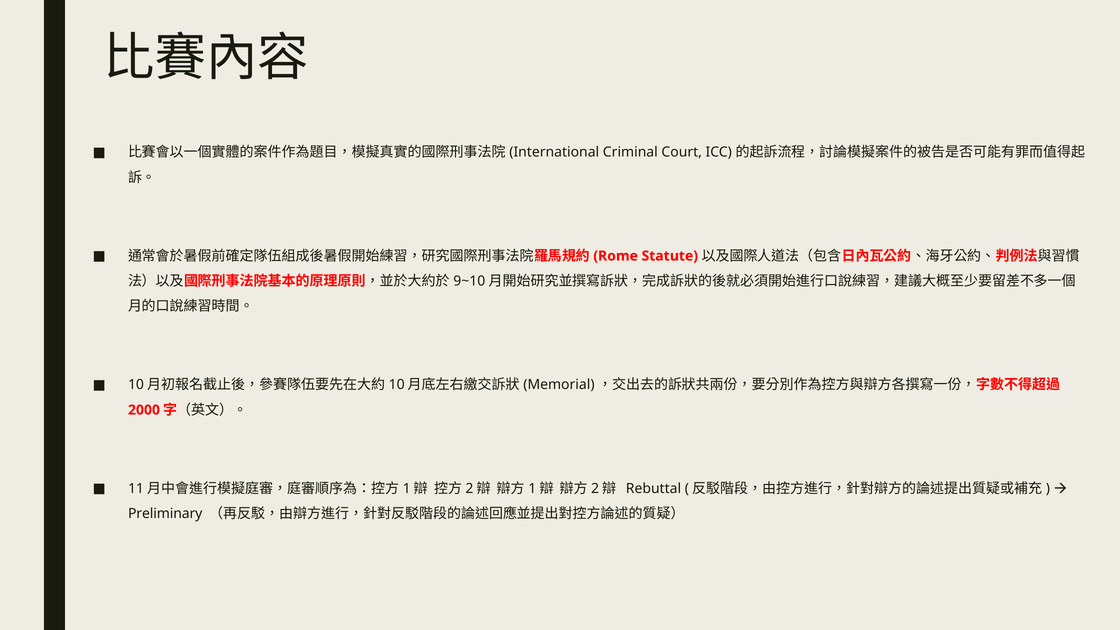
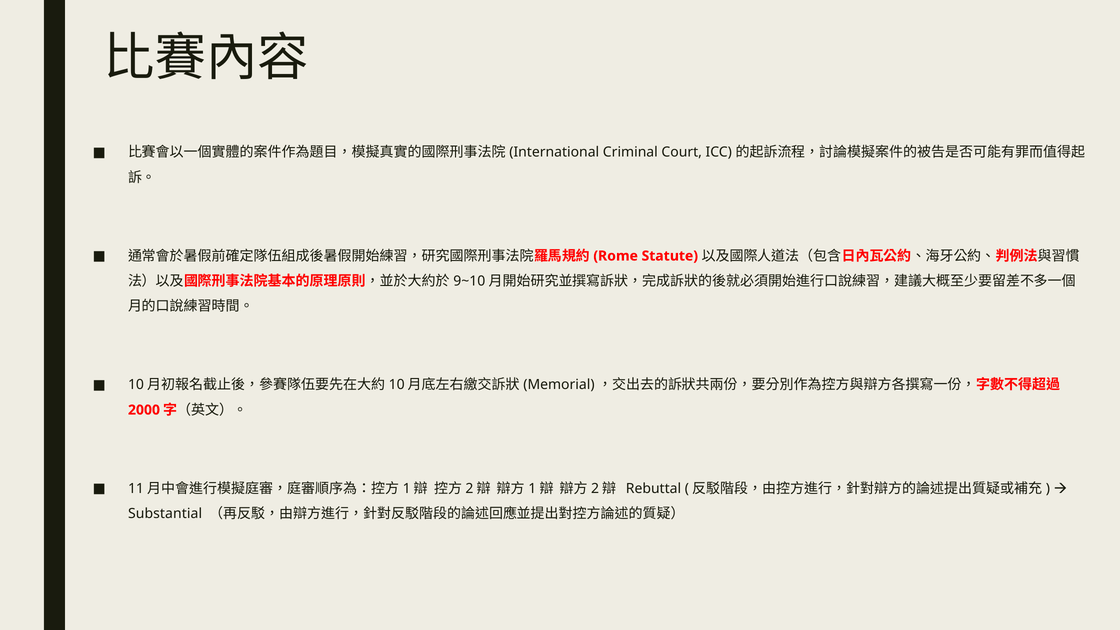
Preliminary: Preliminary -> Substantial
